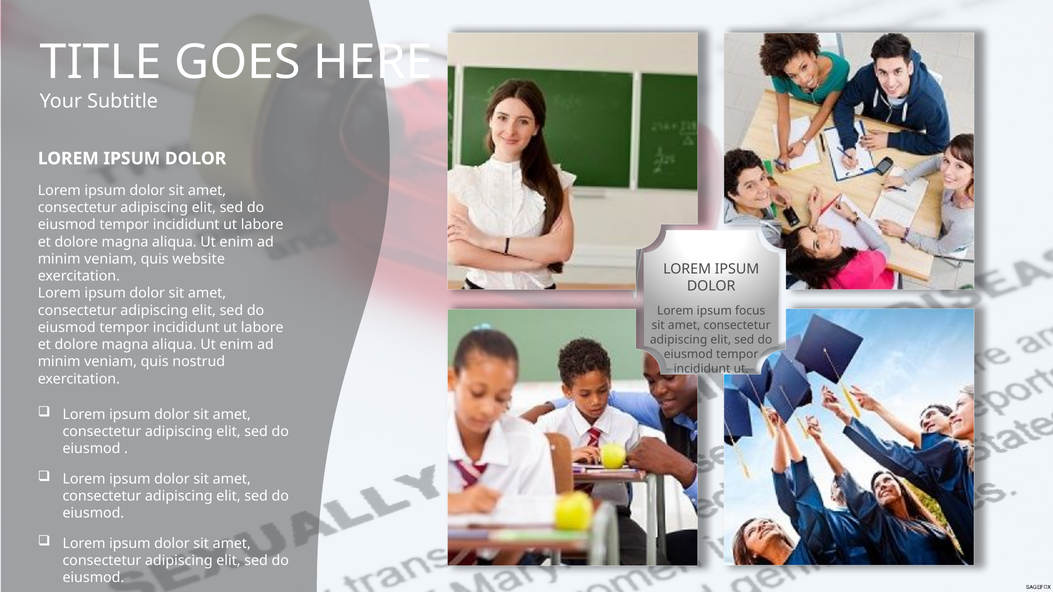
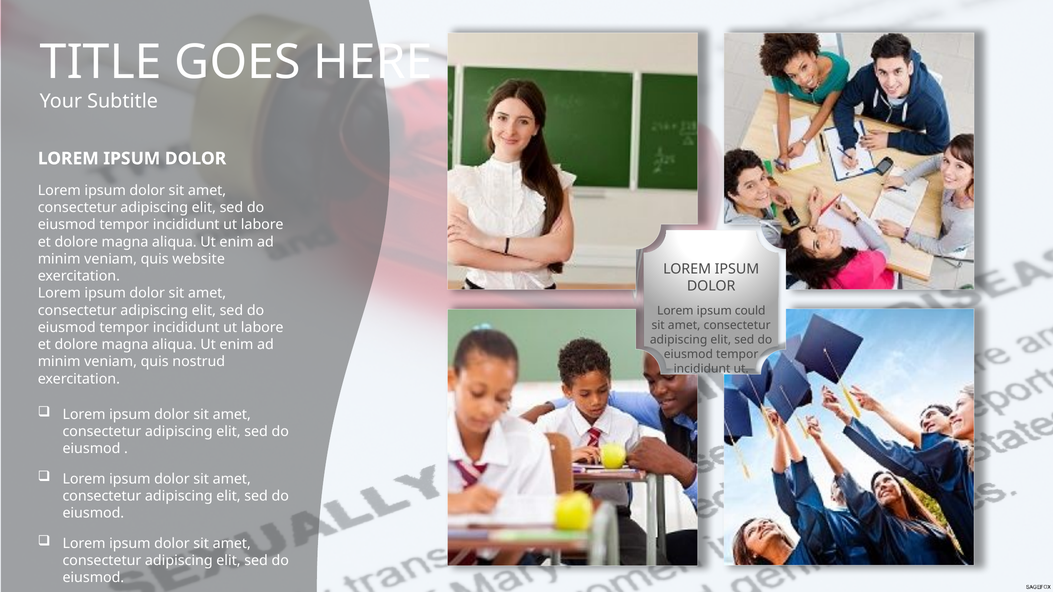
focus: focus -> could
